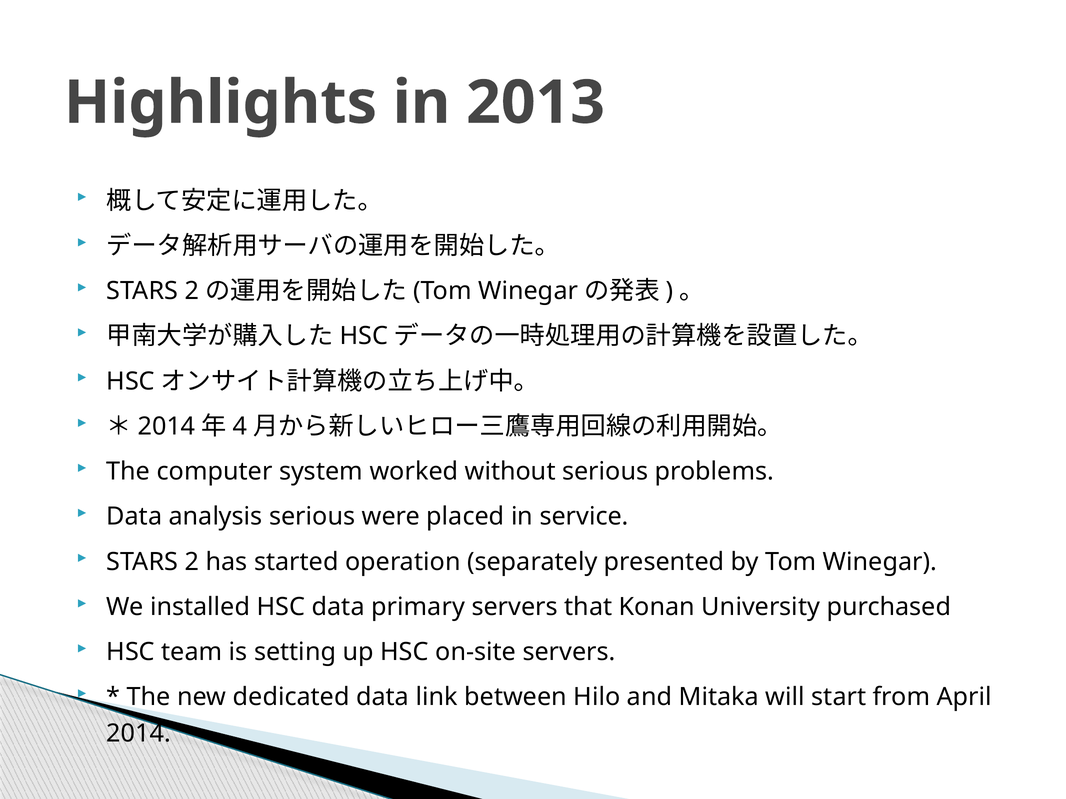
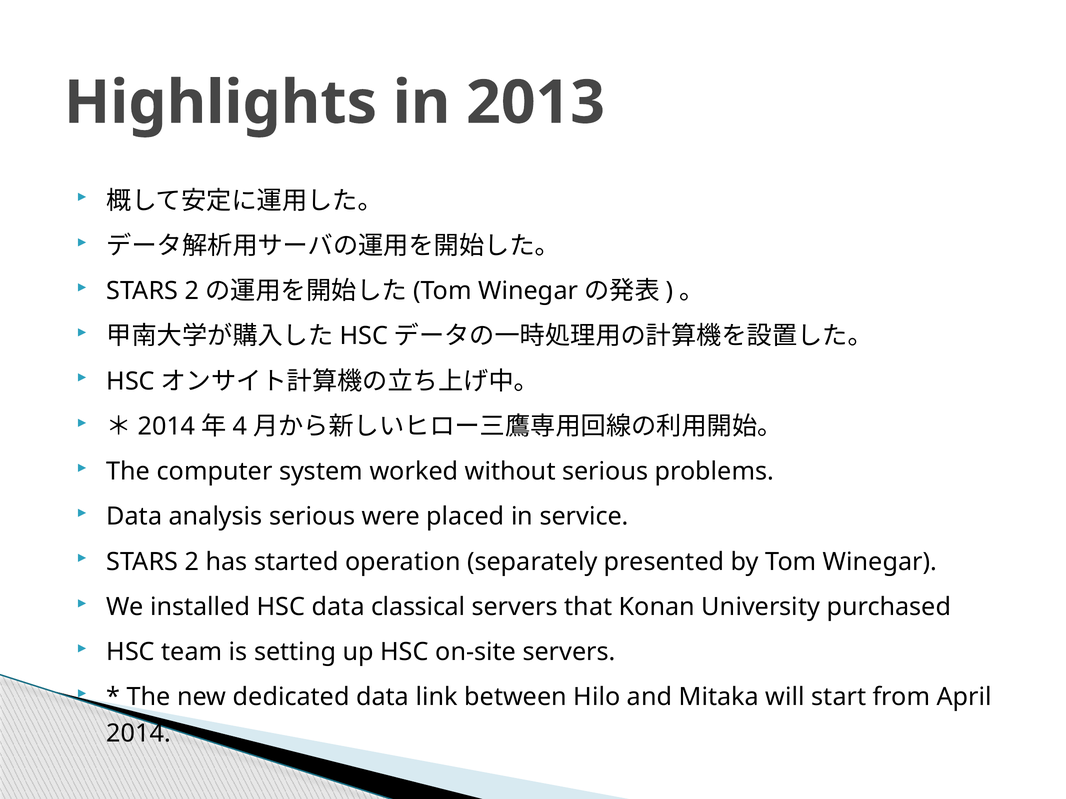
primary: primary -> classical
